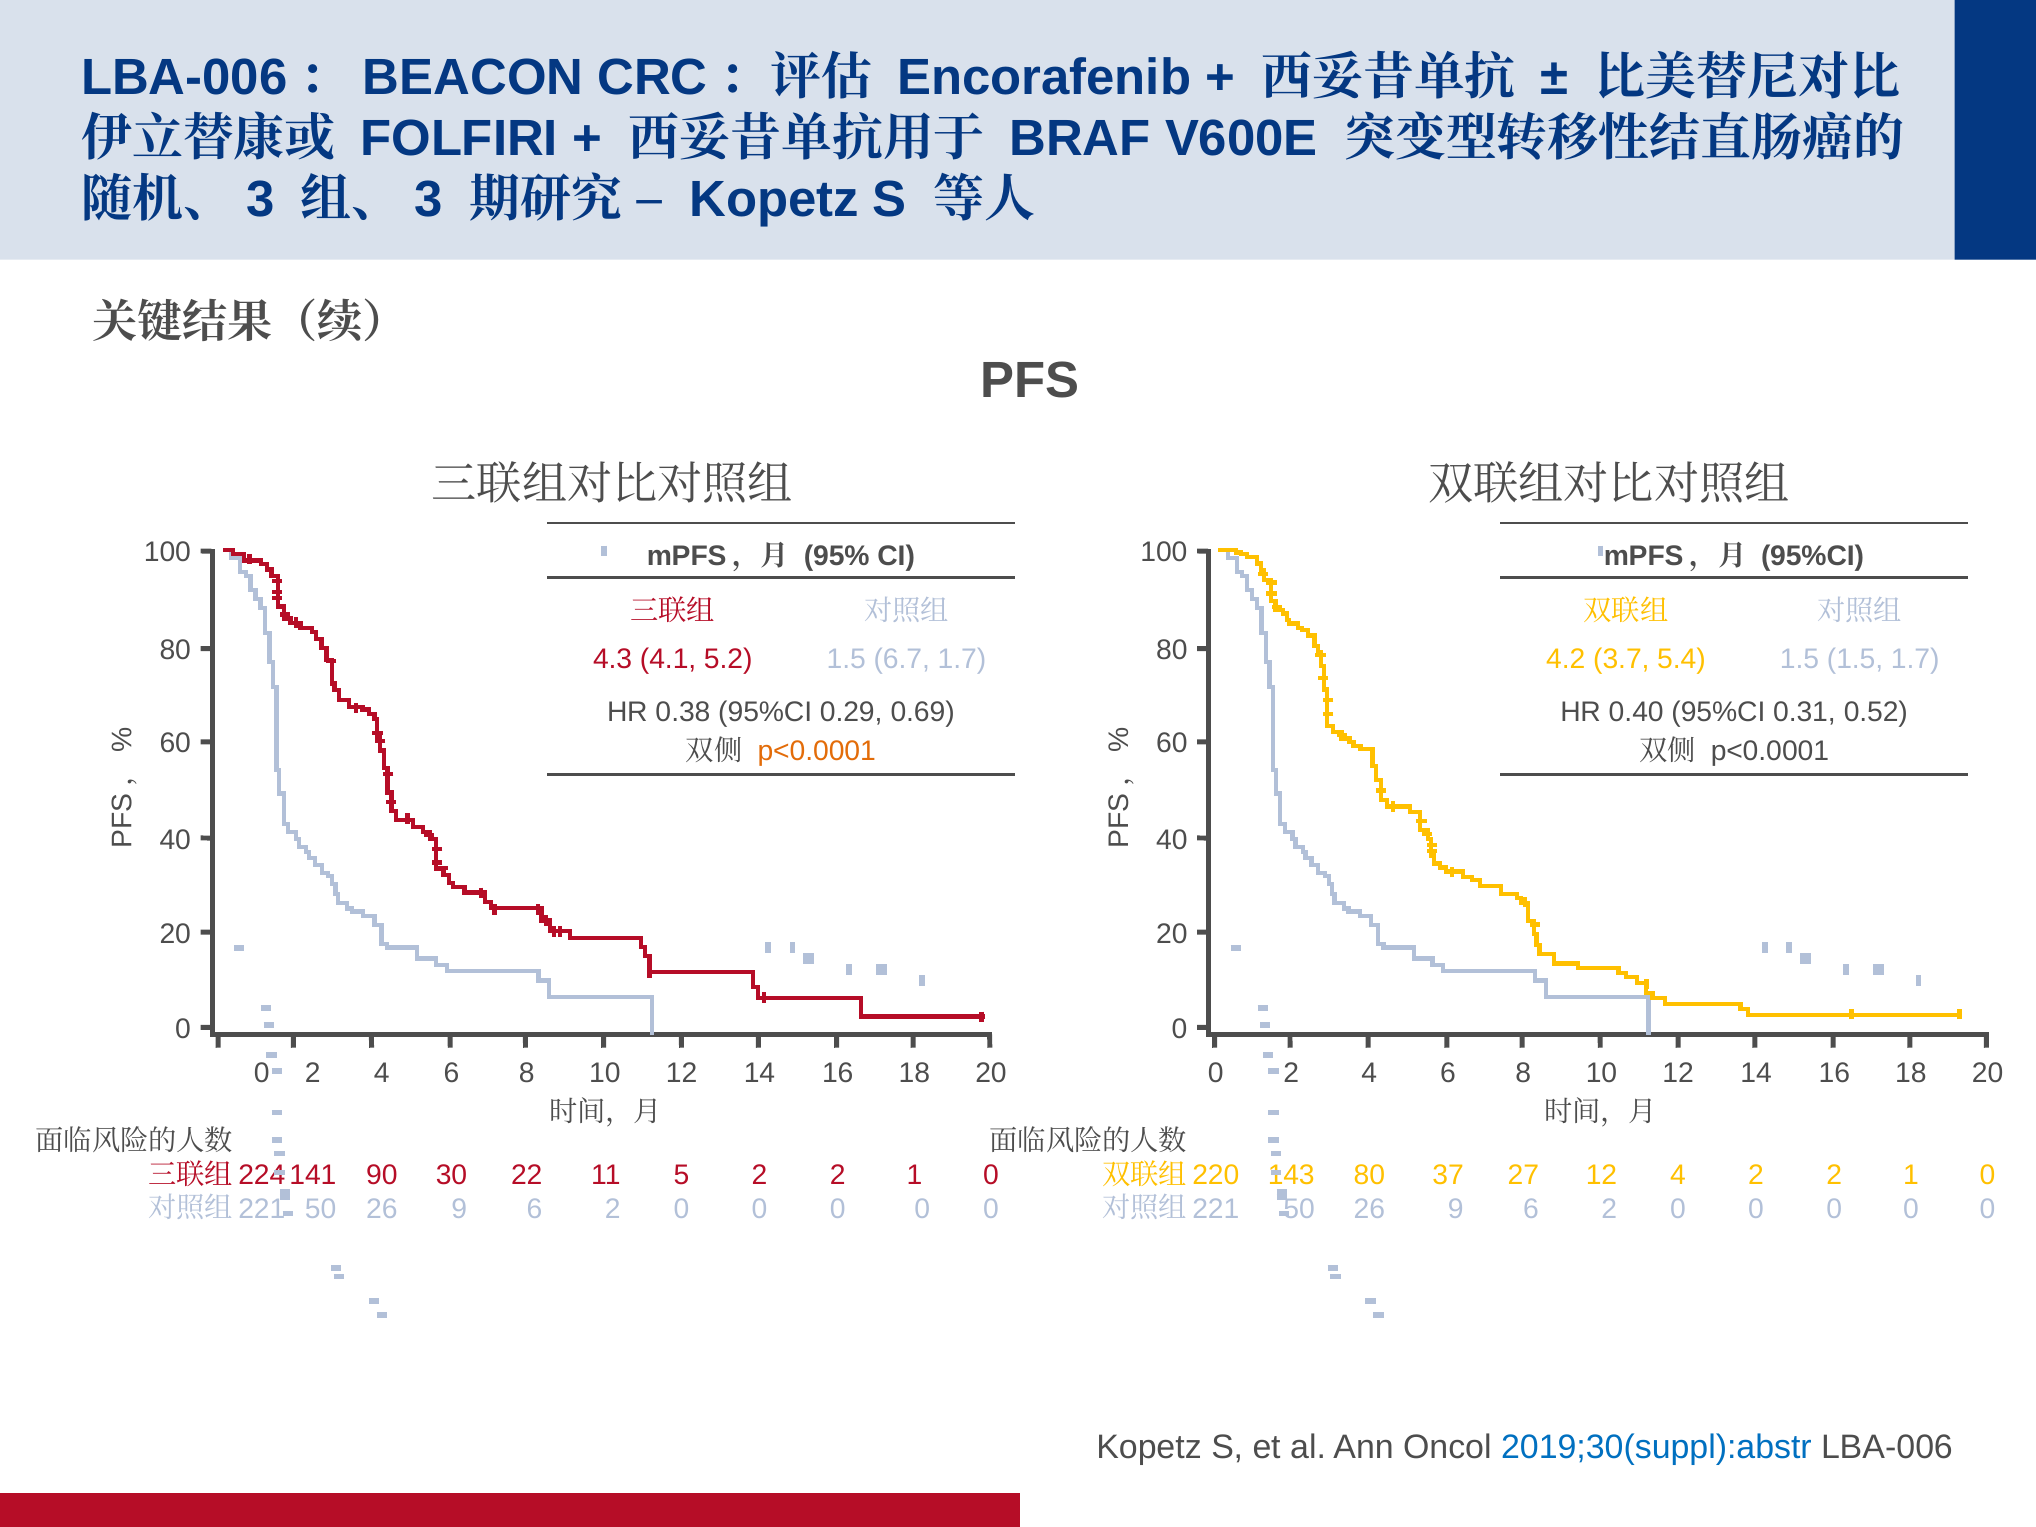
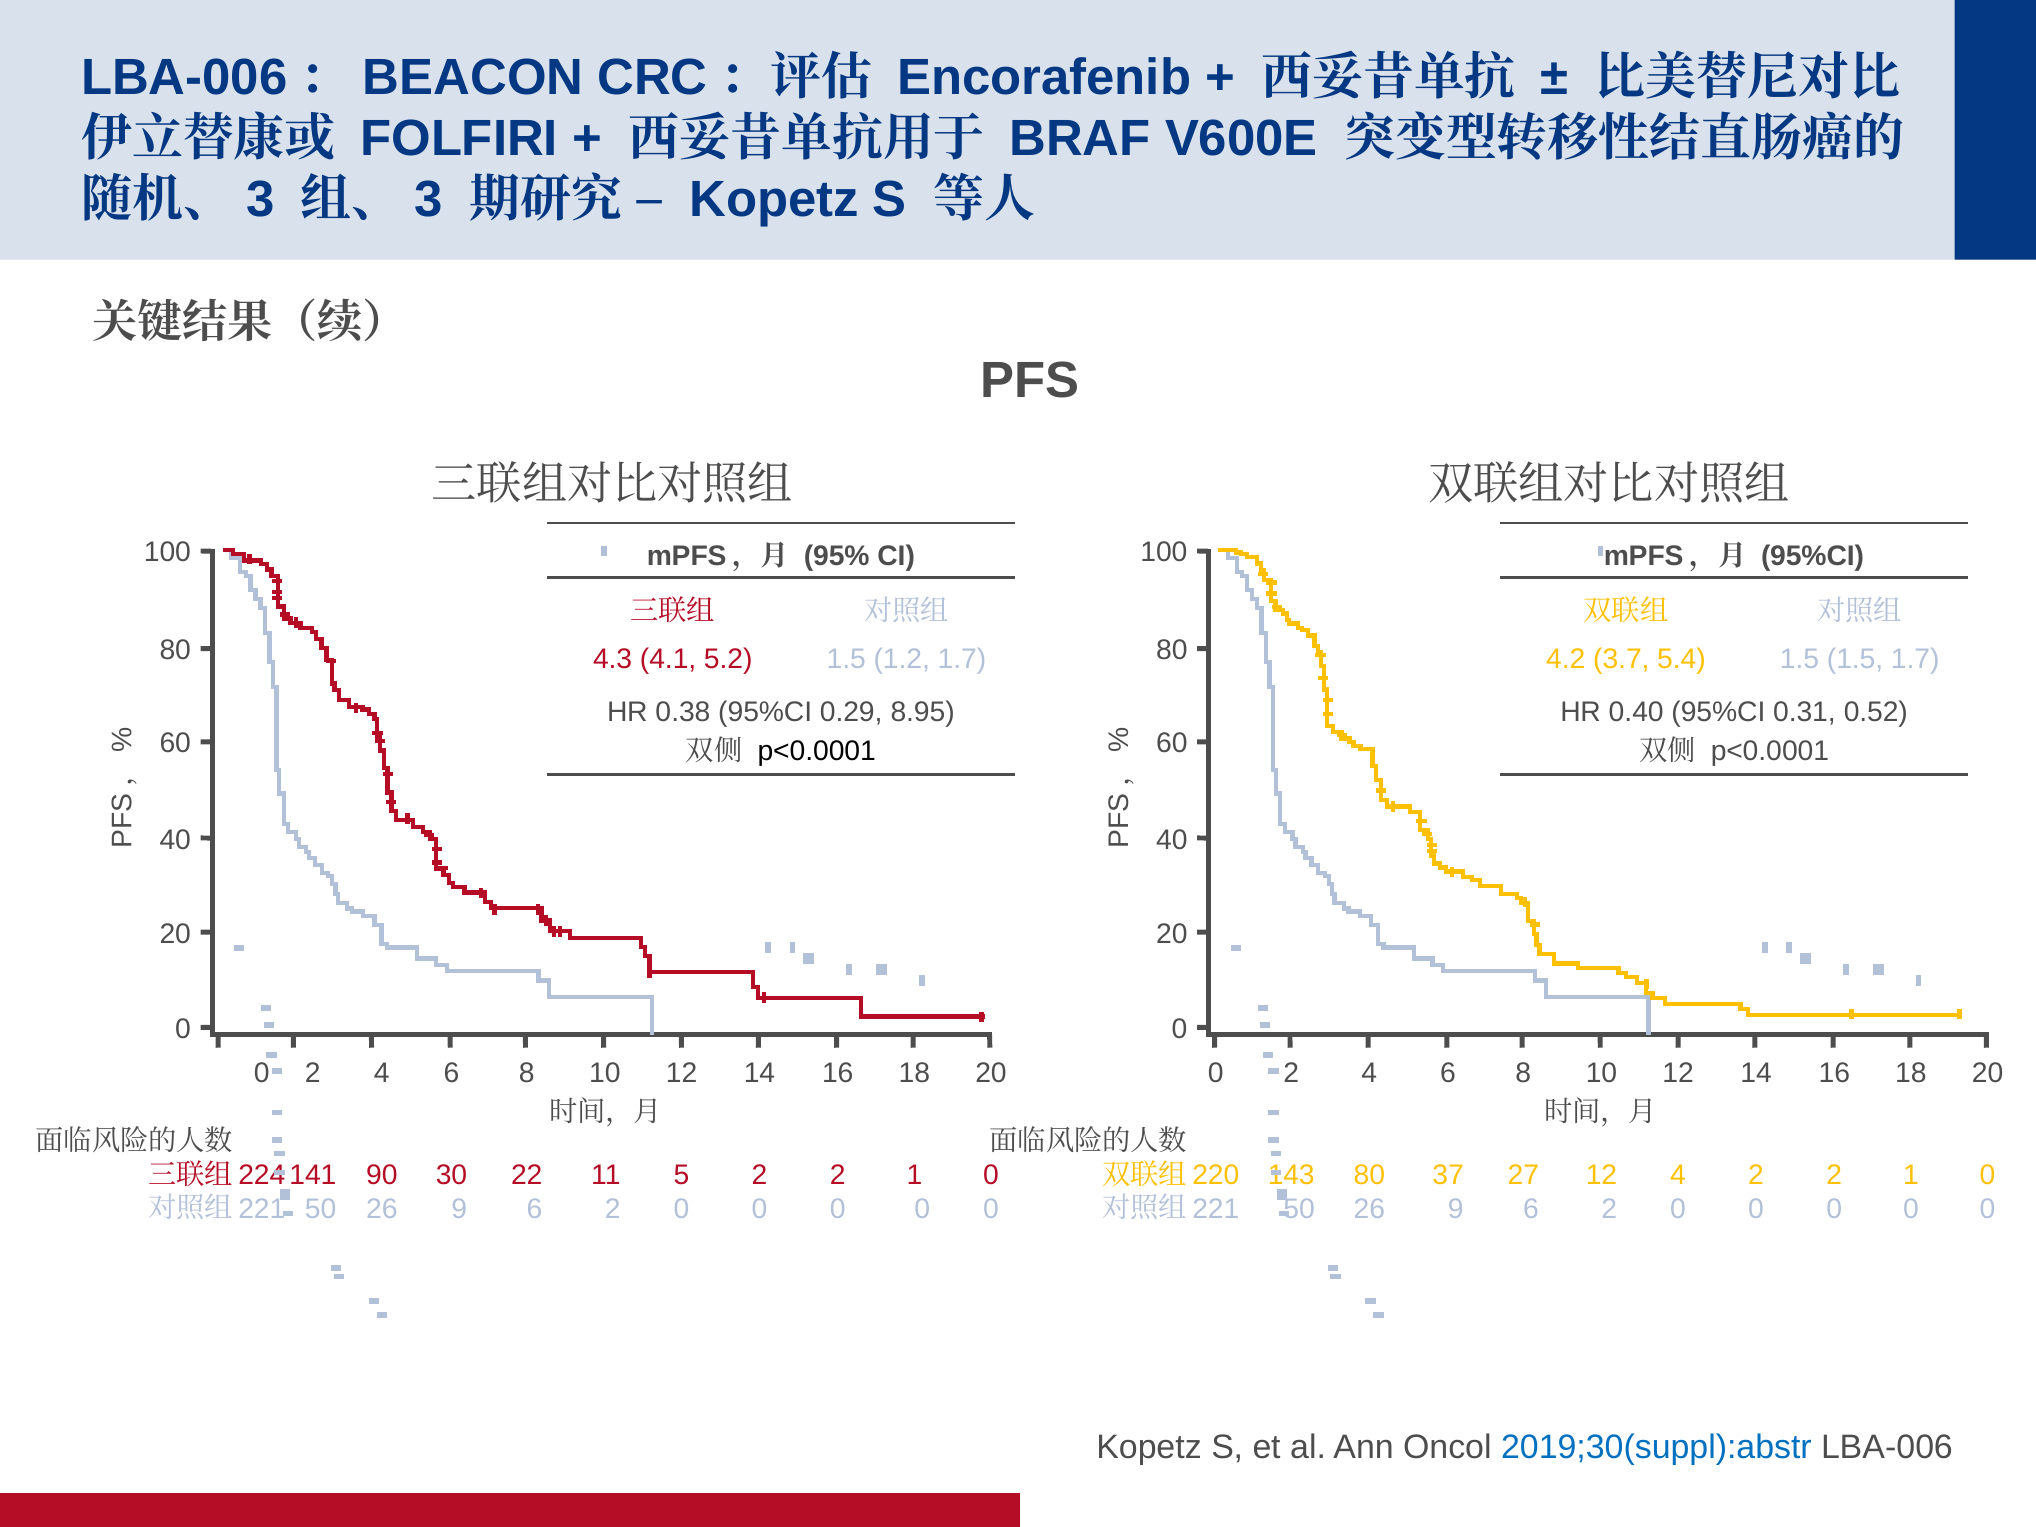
6.7: 6.7 -> 1.2
0.69: 0.69 -> 8.95
p<0.0001 at (817, 751) colour: orange -> black
